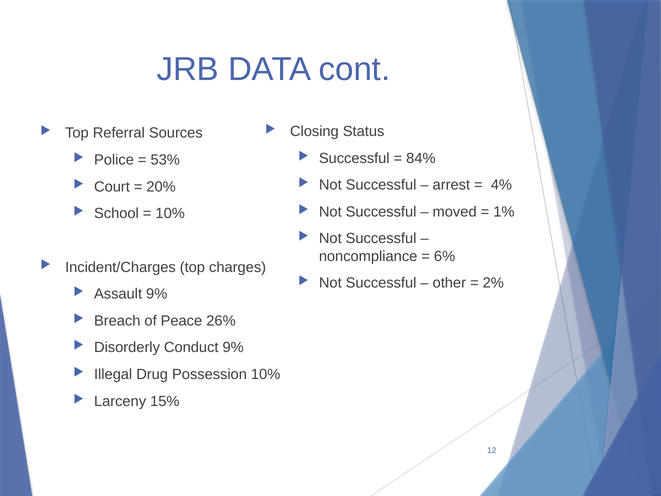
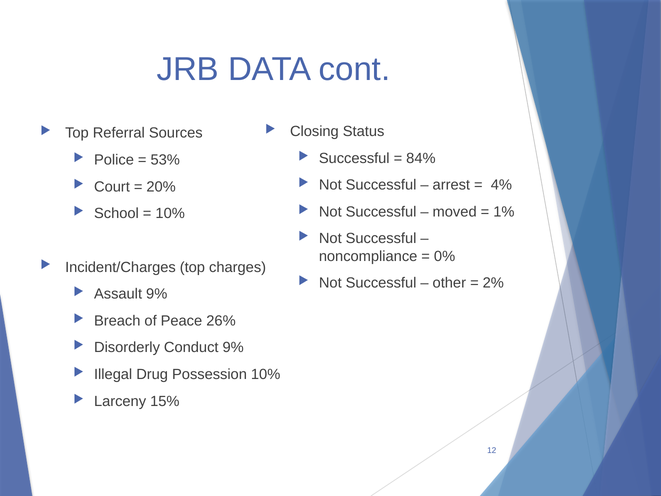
6%: 6% -> 0%
